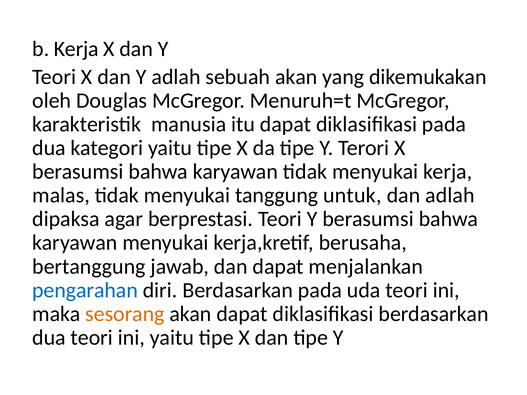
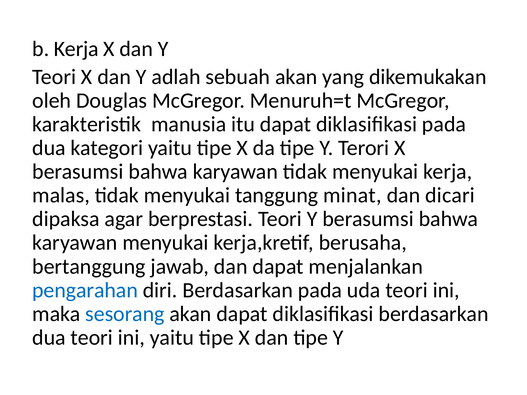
untuk: untuk -> minat
dan adlah: adlah -> dicari
sesorang colour: orange -> blue
